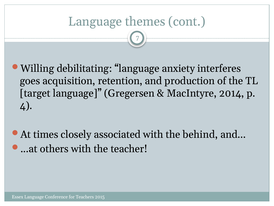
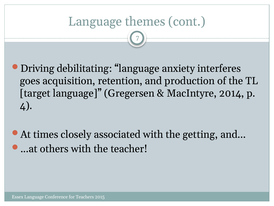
Willing: Willing -> Driving
behind: behind -> getting
